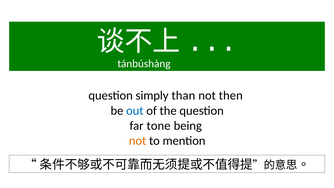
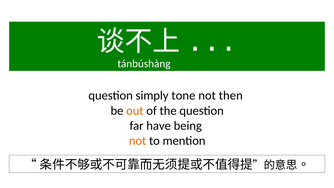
than: than -> tone
out colour: blue -> orange
tone: tone -> have
